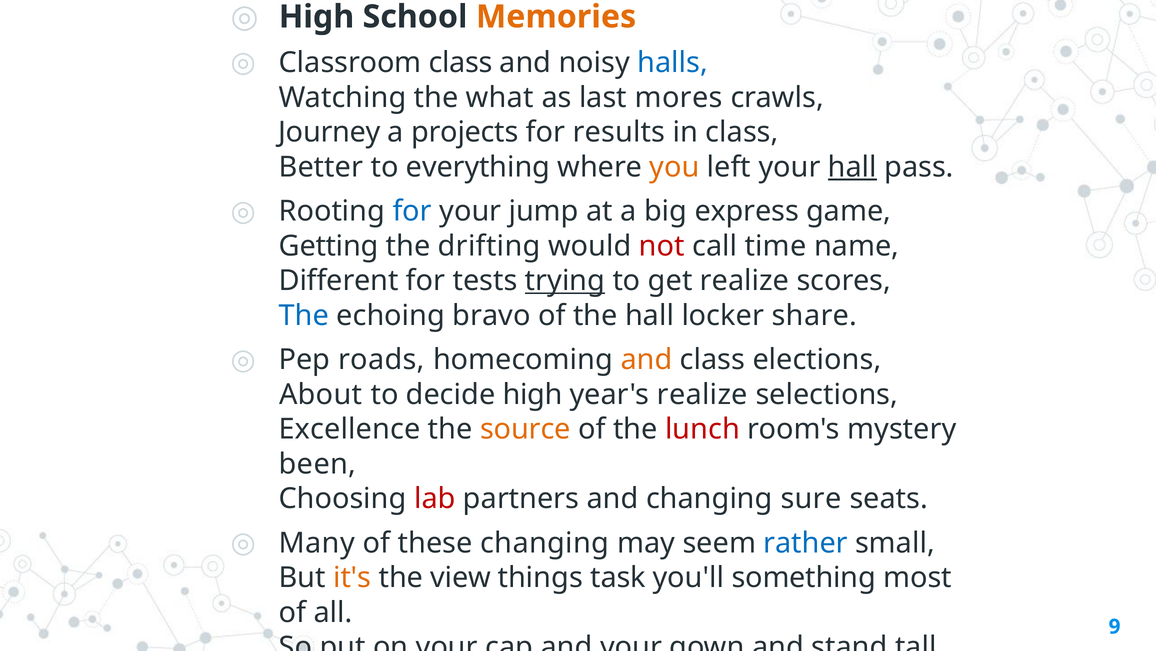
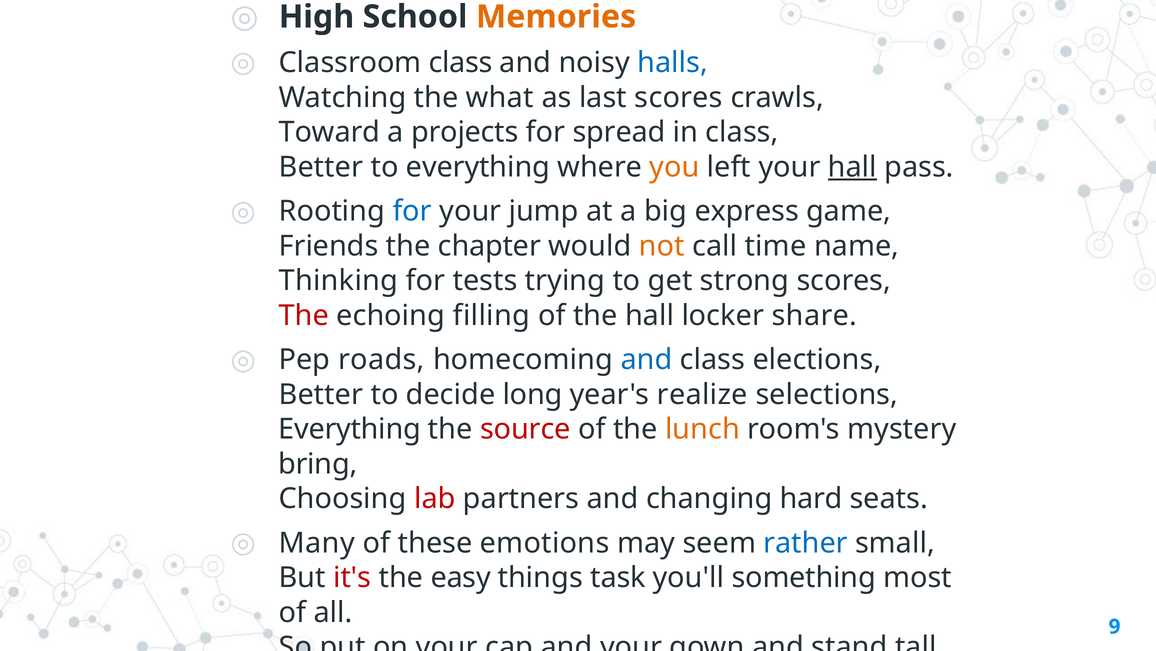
last mores: mores -> scores
Journey: Journey -> Toward
results: results -> spread
Getting: Getting -> Friends
drifting: drifting -> chapter
not colour: red -> orange
Different: Different -> Thinking
trying underline: present -> none
get realize: realize -> strong
The at (304, 315) colour: blue -> red
bravo: bravo -> filling
and at (646, 360) colour: orange -> blue
About at (321, 394): About -> Better
decide high: high -> long
Excellence at (350, 429): Excellence -> Everything
source colour: orange -> red
lunch colour: red -> orange
been: been -> bring
sure: sure -> hard
these changing: changing -> emotions
it's at (352, 577) colour: orange -> red
view: view -> easy
